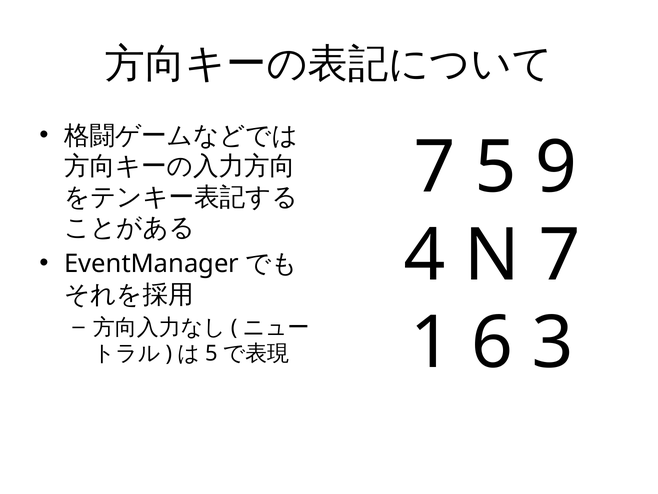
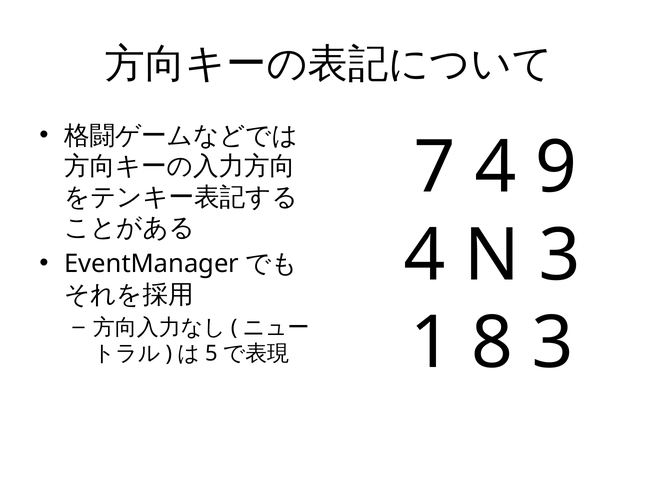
7 5: 5 -> 4
N 7: 7 -> 3
6: 6 -> 8
